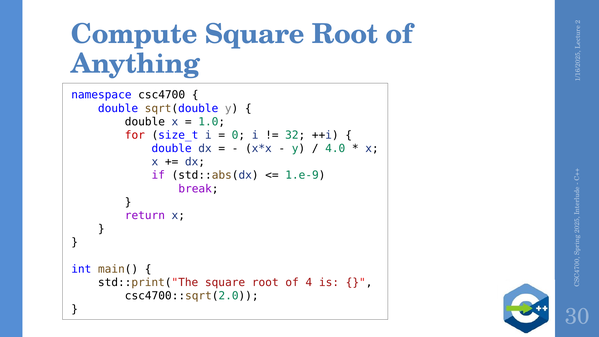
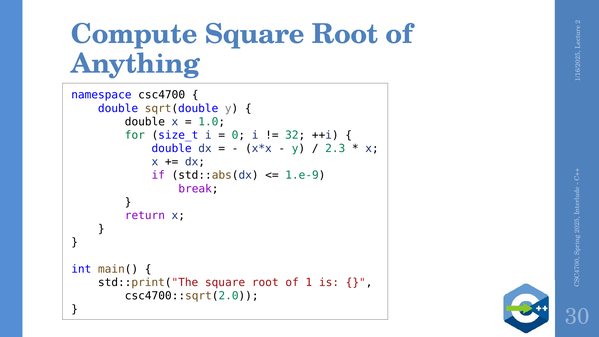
for colour: red -> green
4.0: 4.0 -> 2.3
of 4: 4 -> 1
